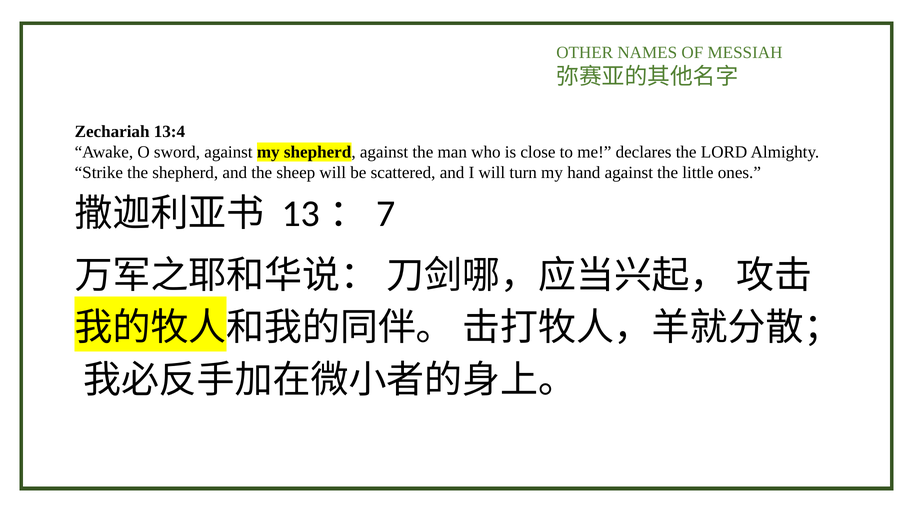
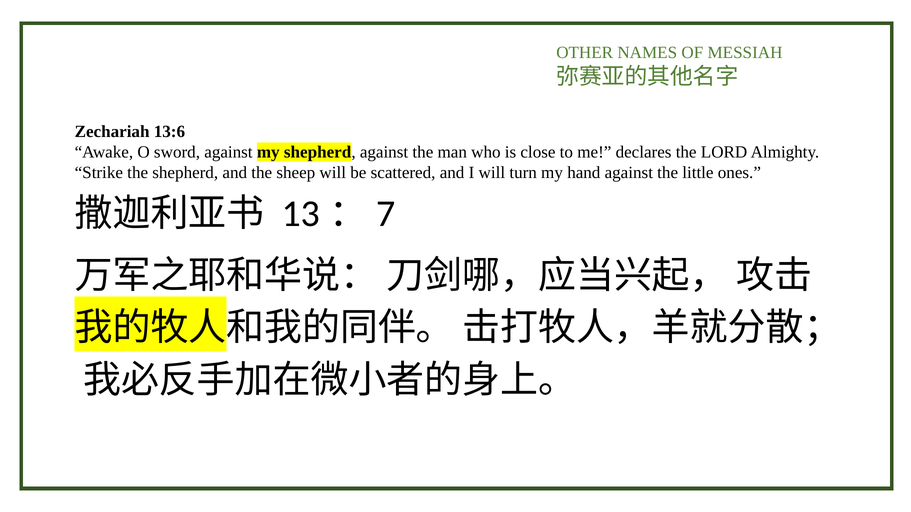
13:4: 13:4 -> 13:6
